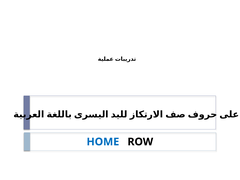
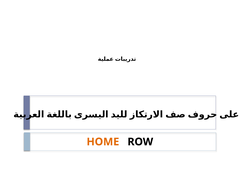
HOME colour: blue -> orange
